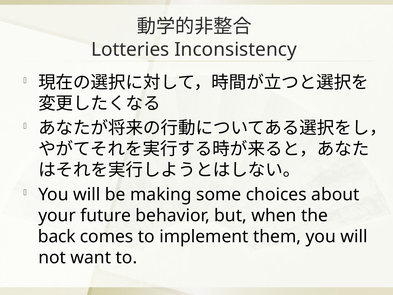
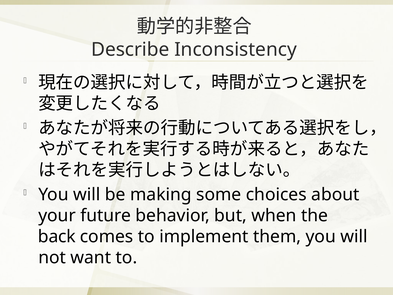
Lotteries: Lotteries -> Describe
